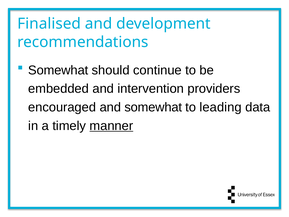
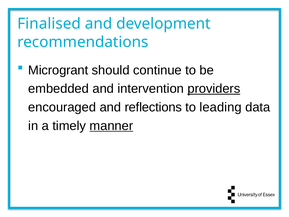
Somewhat at (58, 70): Somewhat -> Microgrant
providers underline: none -> present
and somewhat: somewhat -> reflections
